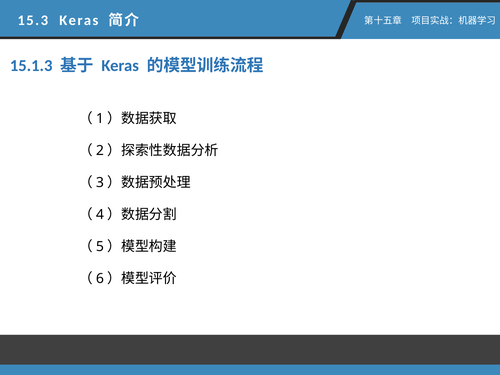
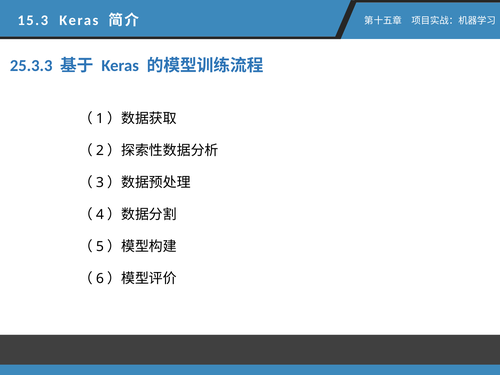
15.1.3: 15.1.3 -> 25.3.3
